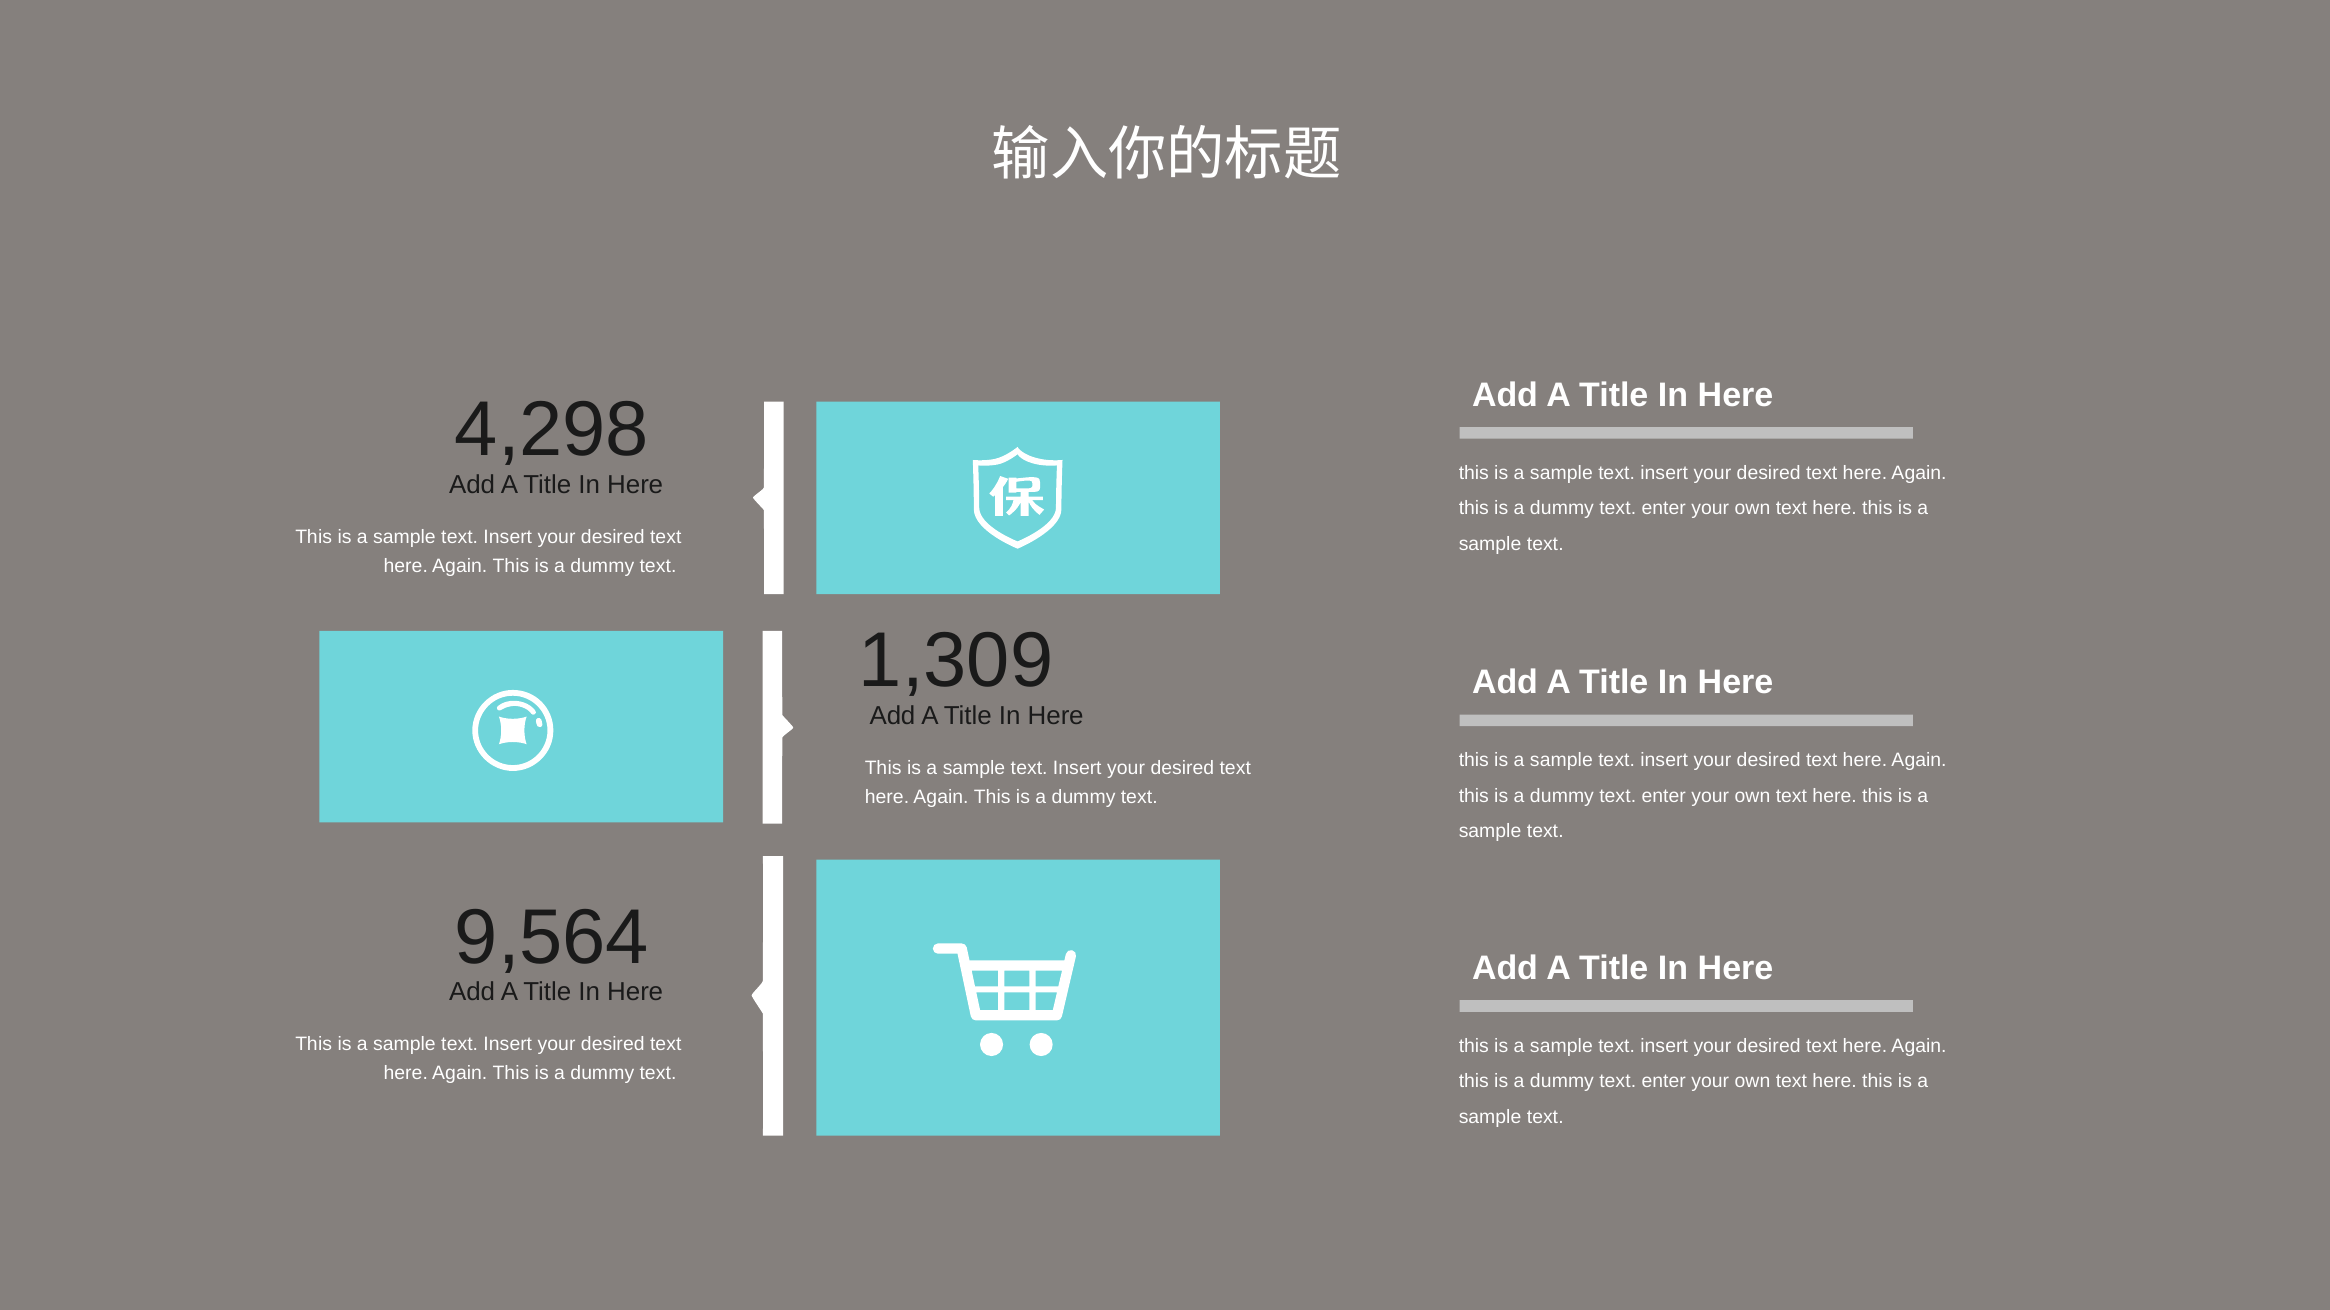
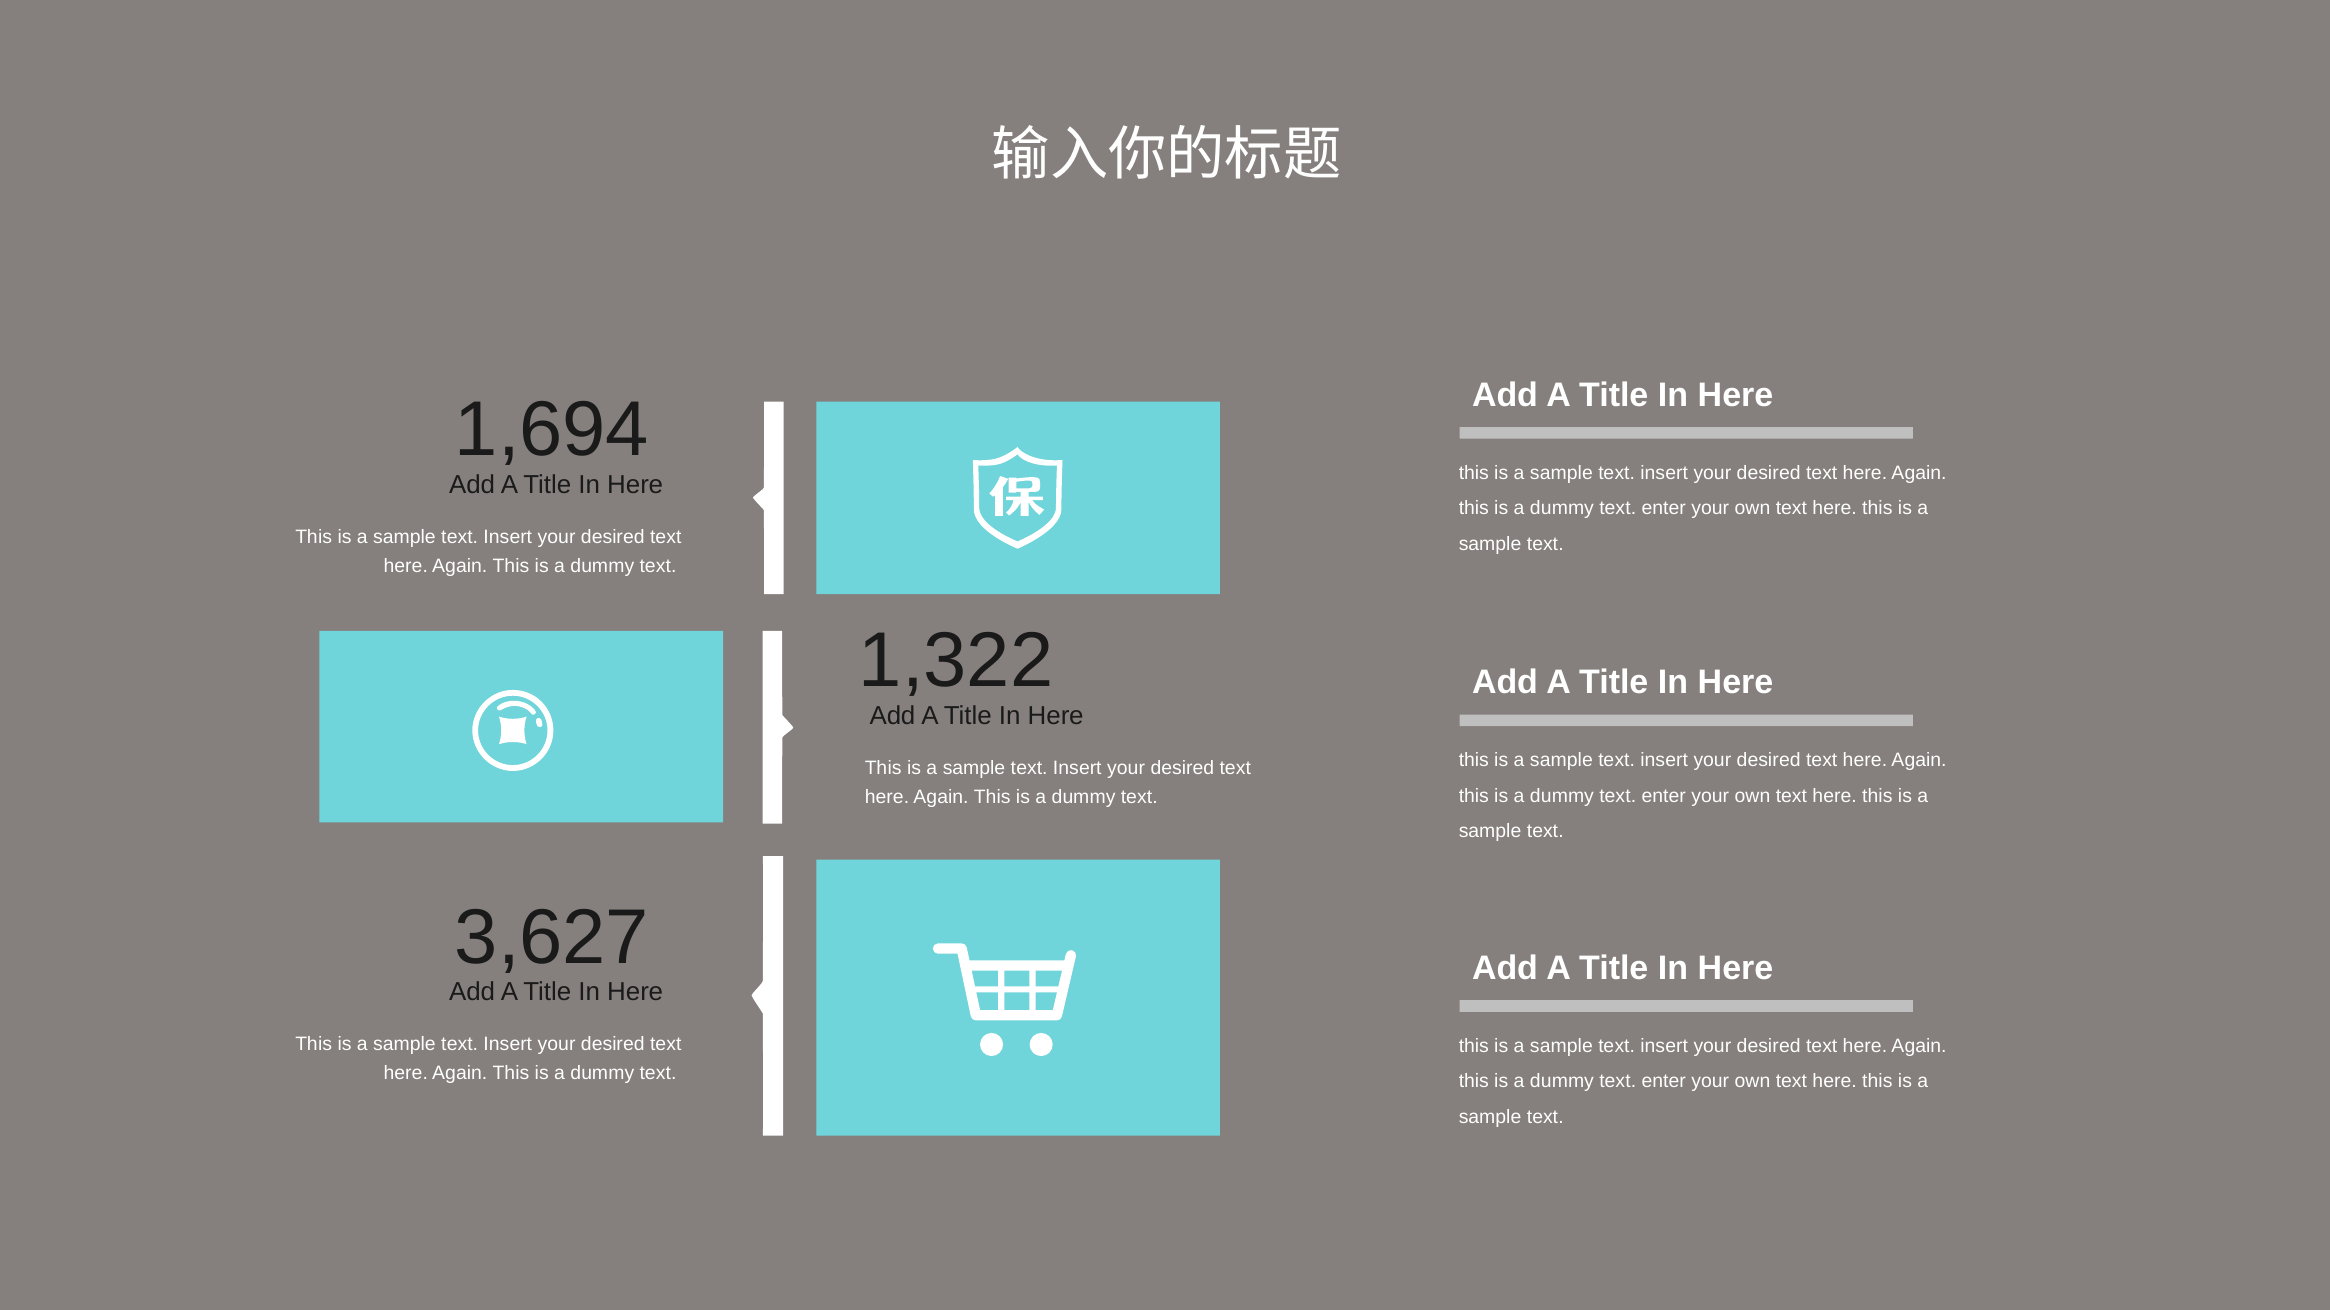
4,298: 4,298 -> 1,694
1,309: 1,309 -> 1,322
9,564: 9,564 -> 3,627
